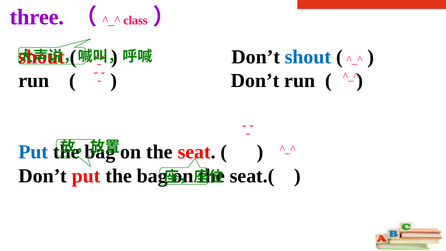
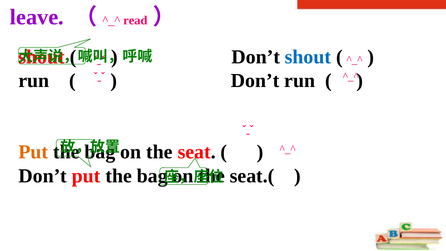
three: three -> leave
class: class -> read
Put at (33, 152) colour: blue -> orange
